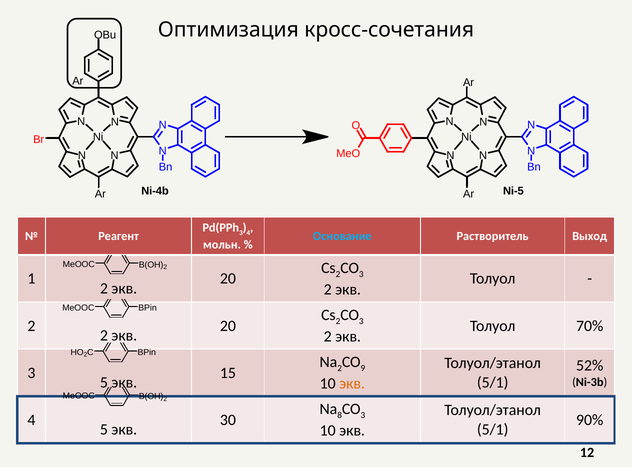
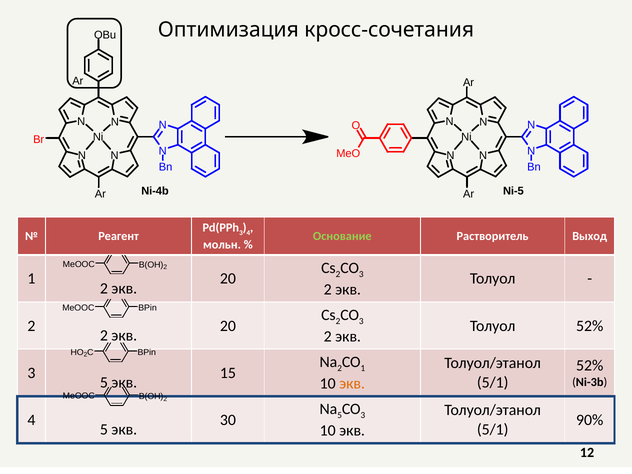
Основание colour: light blue -> light green
Толуол 70%: 70% -> 52%
9 at (363, 368): 9 -> 1
8 at (340, 415): 8 -> 5
